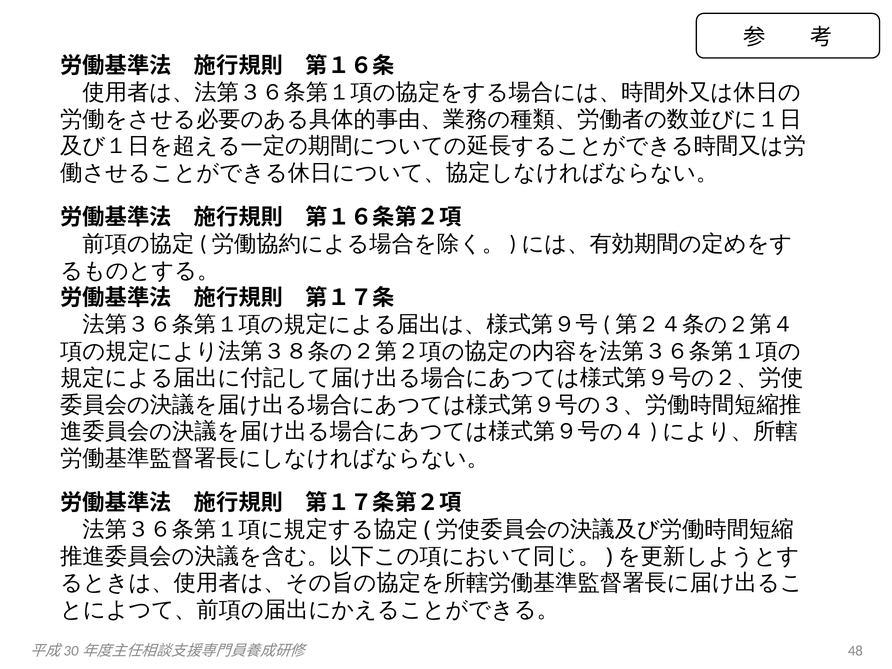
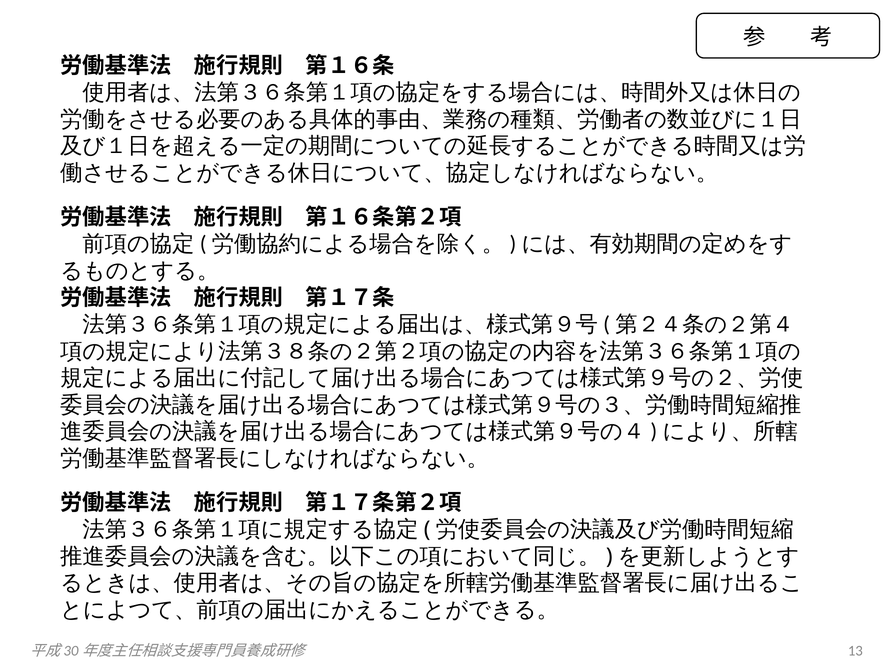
48: 48 -> 13
